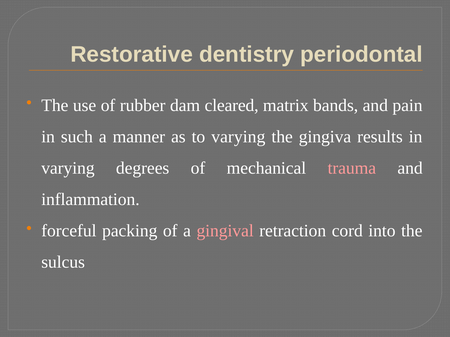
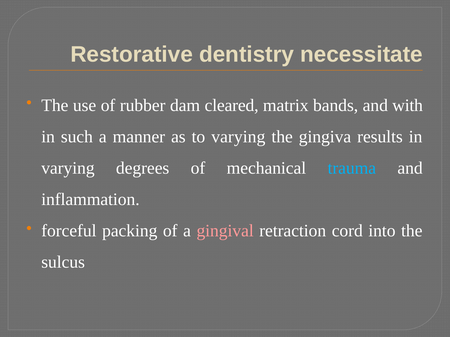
periodontal: periodontal -> necessitate
pain: pain -> with
trauma colour: pink -> light blue
